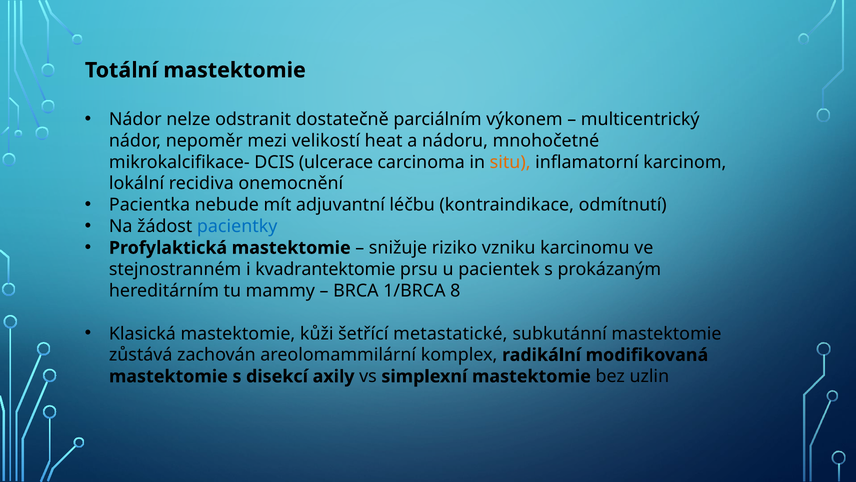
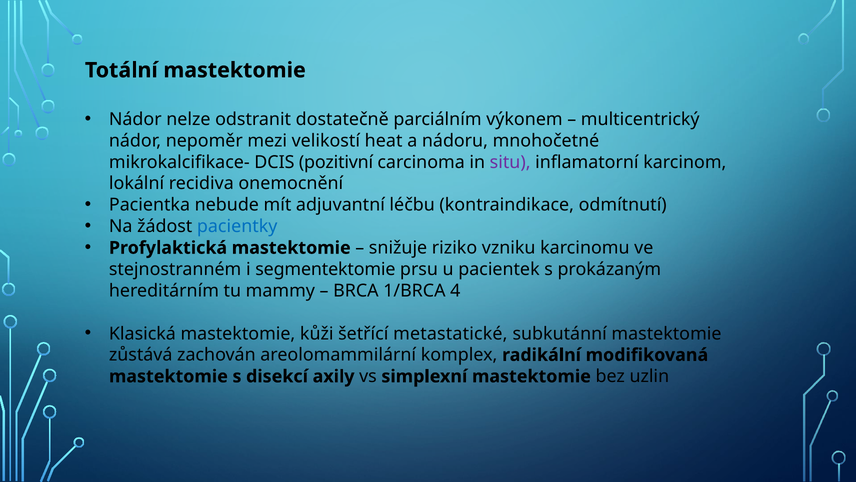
ulcerace: ulcerace -> pozitivní
situ colour: orange -> purple
kvadrantektomie: kvadrantektomie -> segmentektomie
8: 8 -> 4
